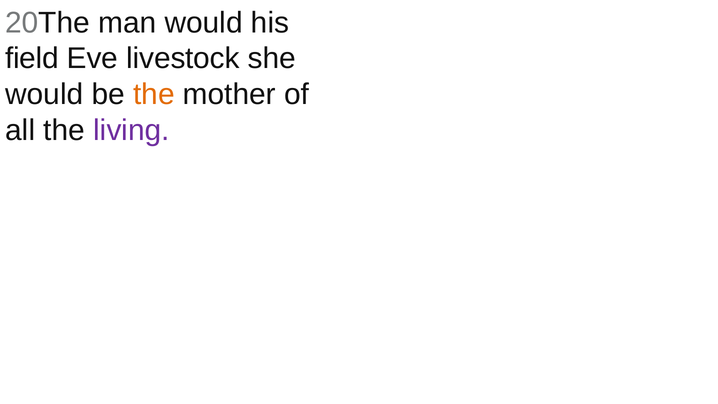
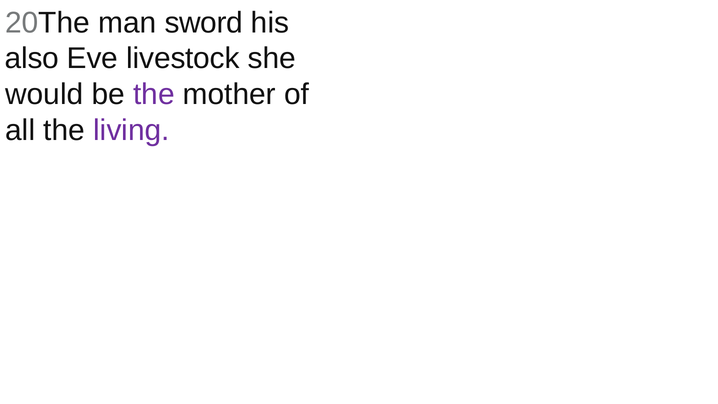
man would: would -> sword
field: field -> also
the at (154, 94) colour: orange -> purple
